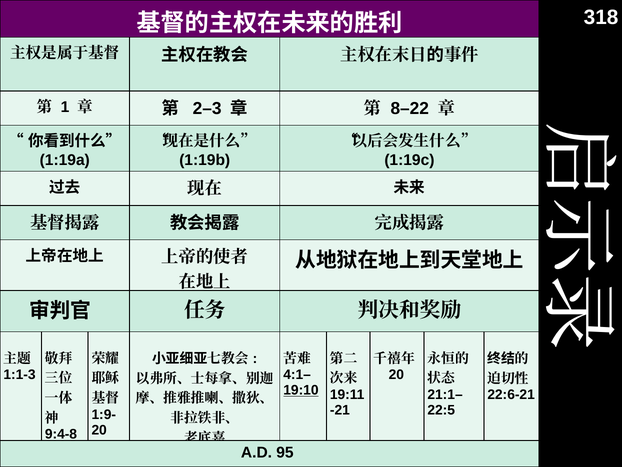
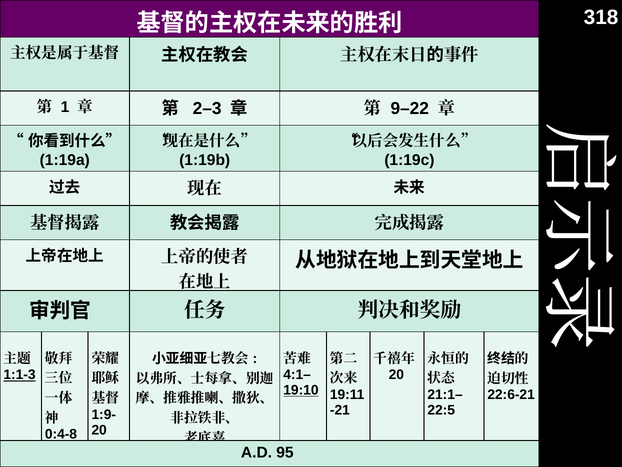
8–22: 8–22 -> 9–22
1:1-3 underline: none -> present
9:4-8: 9:4-8 -> 0:4-8
